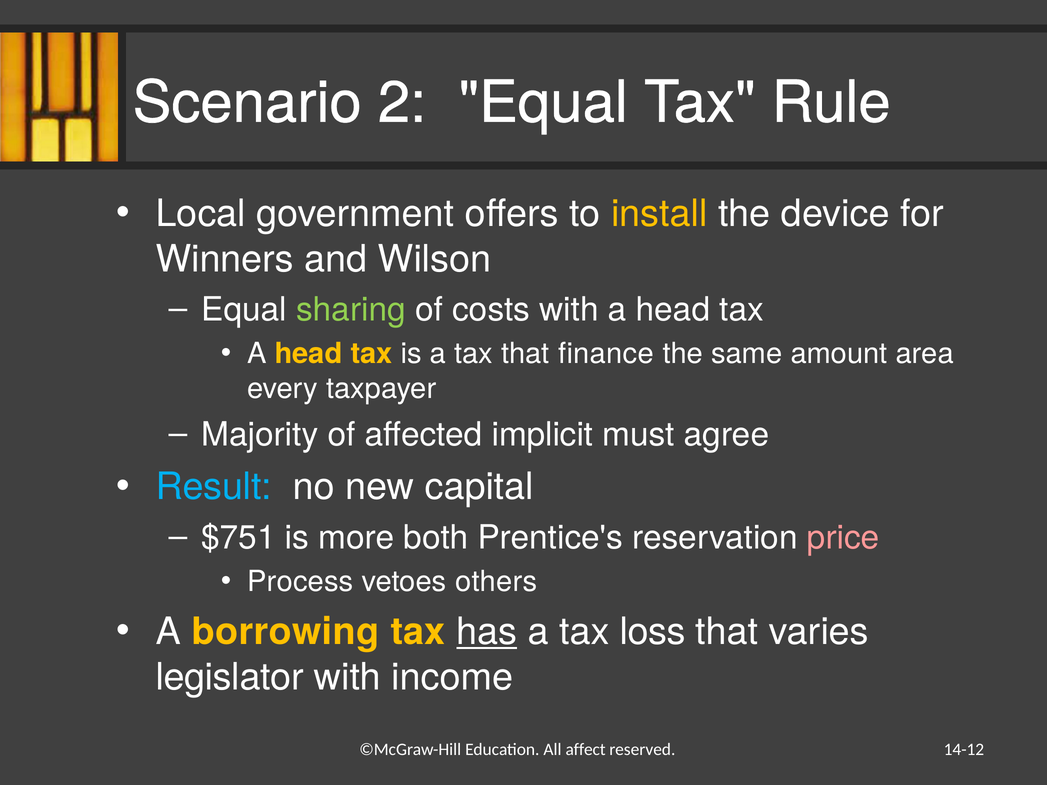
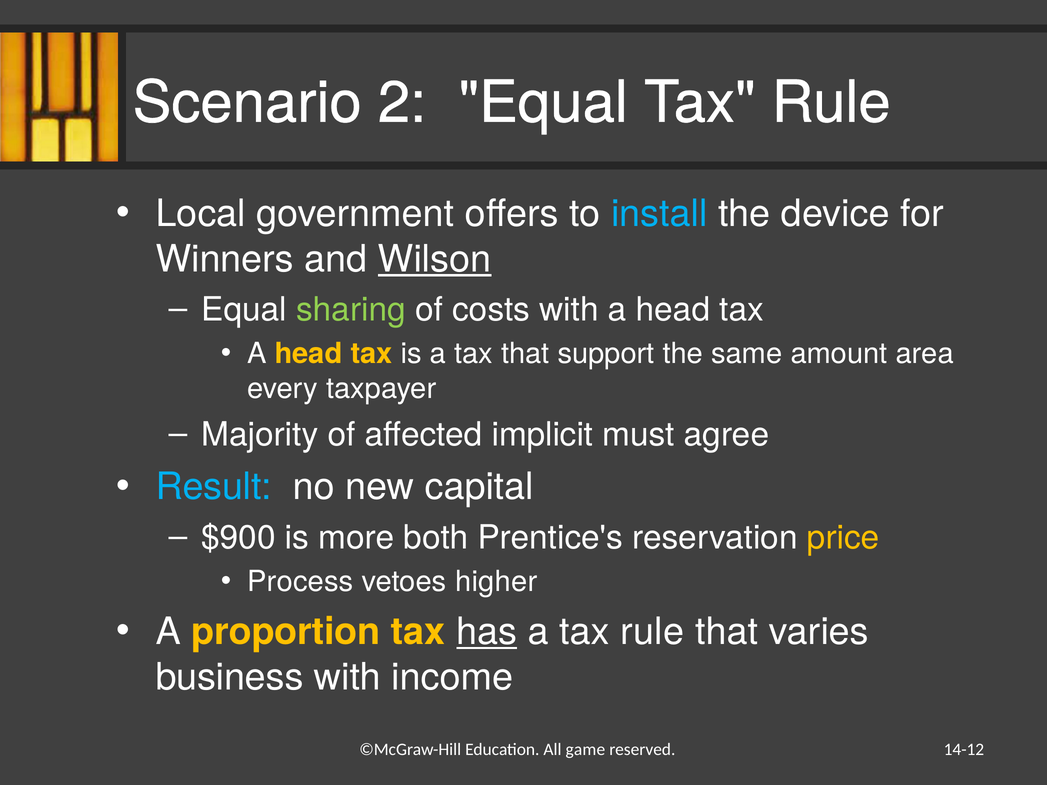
install colour: yellow -> light blue
Wilson underline: none -> present
finance: finance -> support
$751: $751 -> $900
price colour: pink -> yellow
others: others -> higher
borrowing: borrowing -> proportion
a tax loss: loss -> rule
legislator: legislator -> business
affect: affect -> game
